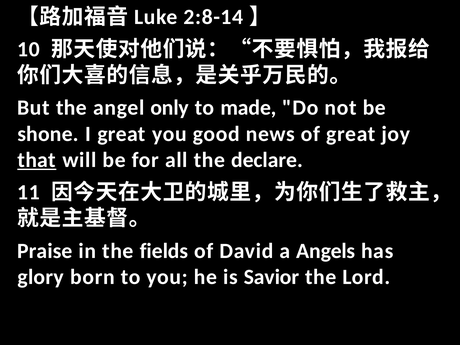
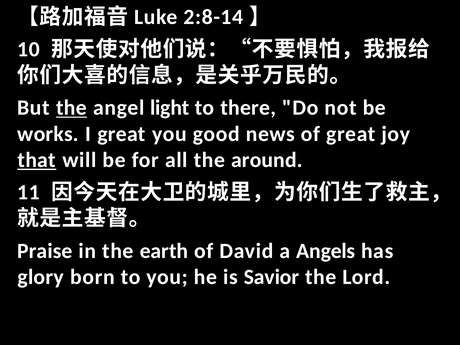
the at (71, 108) underline: none -> present
only: only -> light
made: made -> there
shone: shone -> works
declare: declare -> around
fields: fields -> earth
